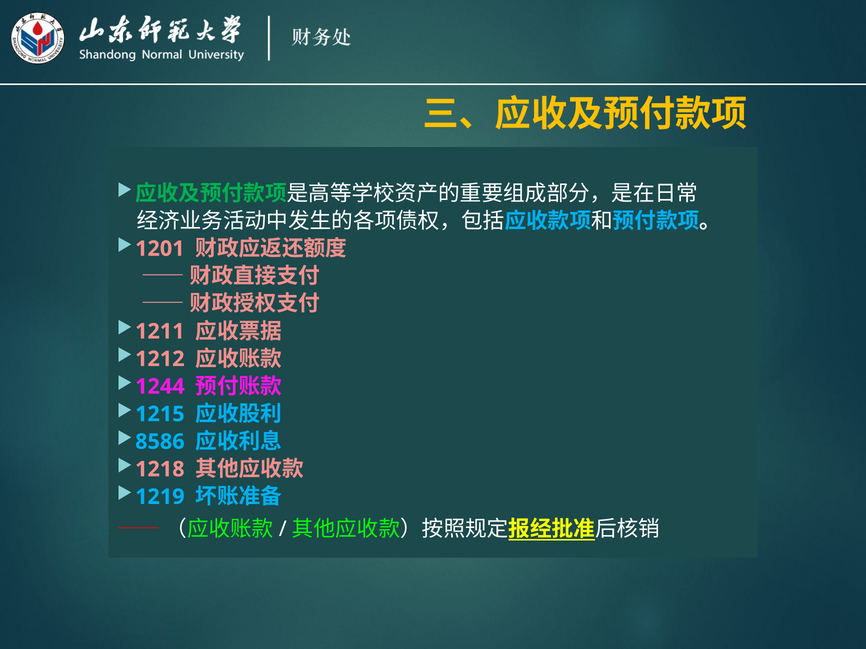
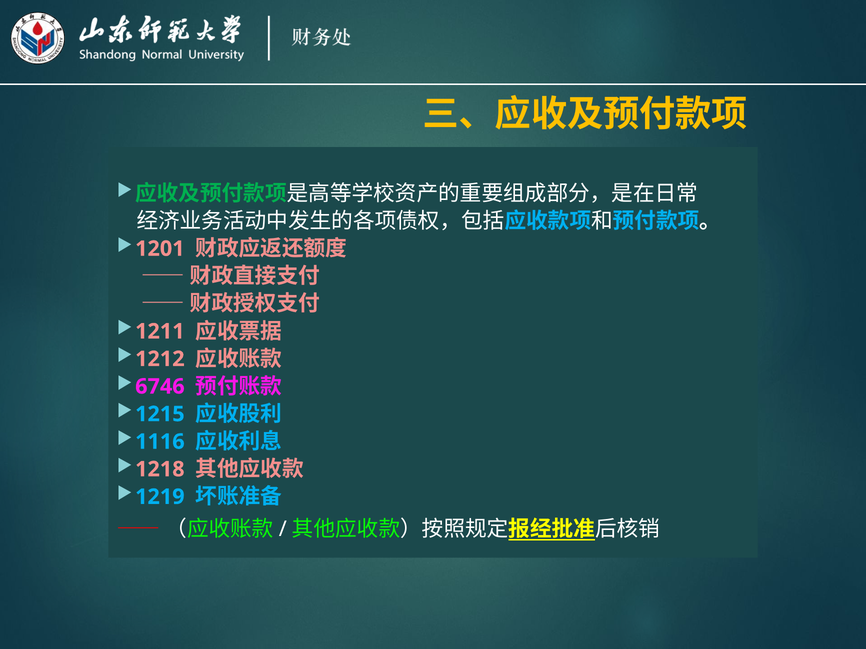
1244: 1244 -> 6746
8586: 8586 -> 1116
